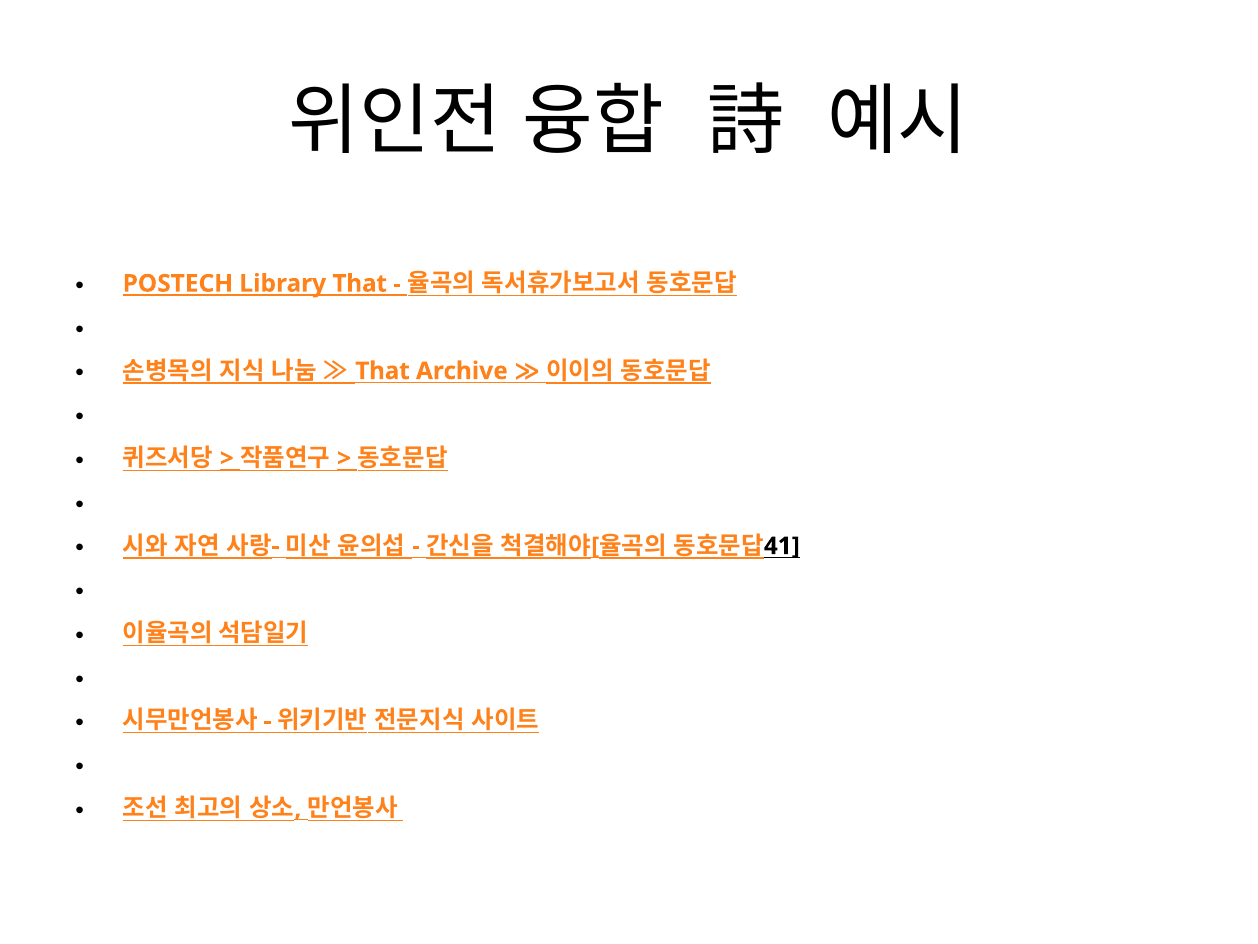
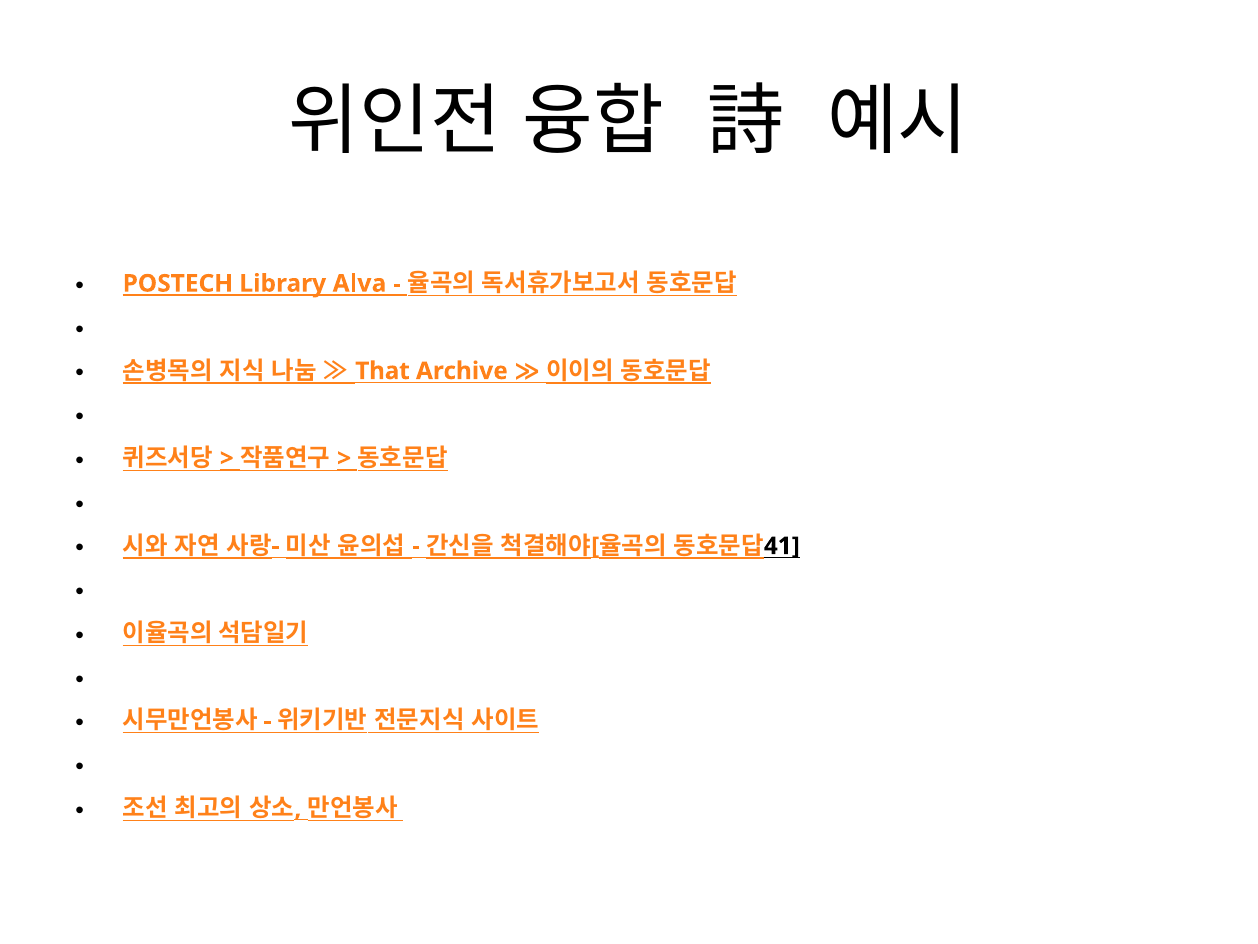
Library That: That -> Alva
